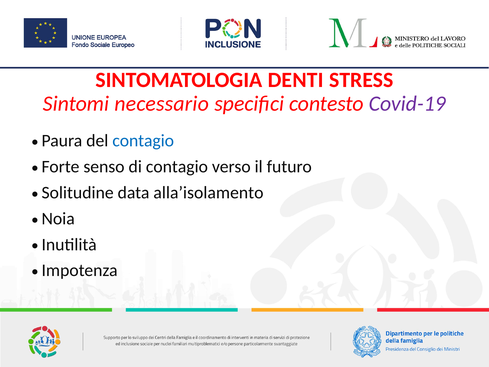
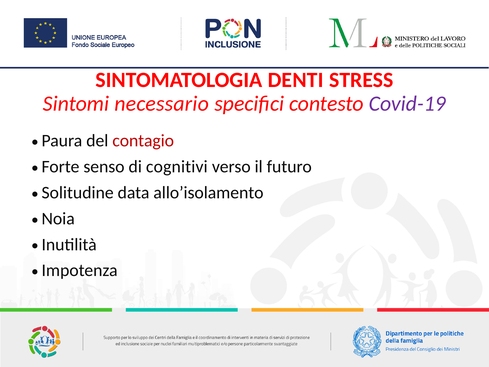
contagio at (143, 141) colour: blue -> red
di contagio: contagio -> cognitivi
alla’isolamento: alla’isolamento -> allo’isolamento
